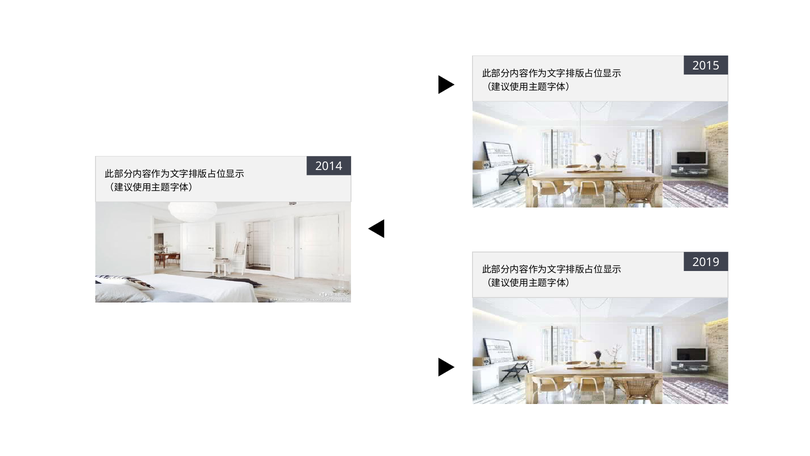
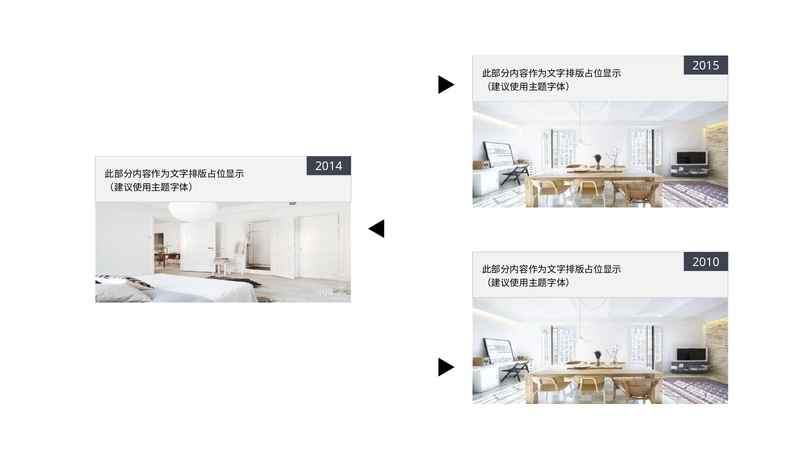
2019: 2019 -> 2010
